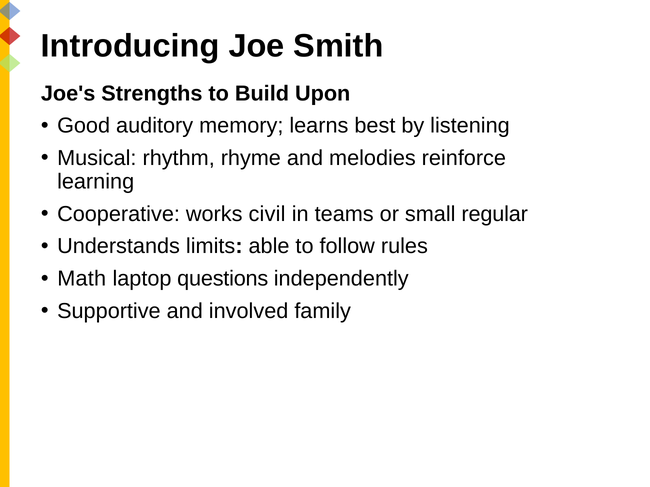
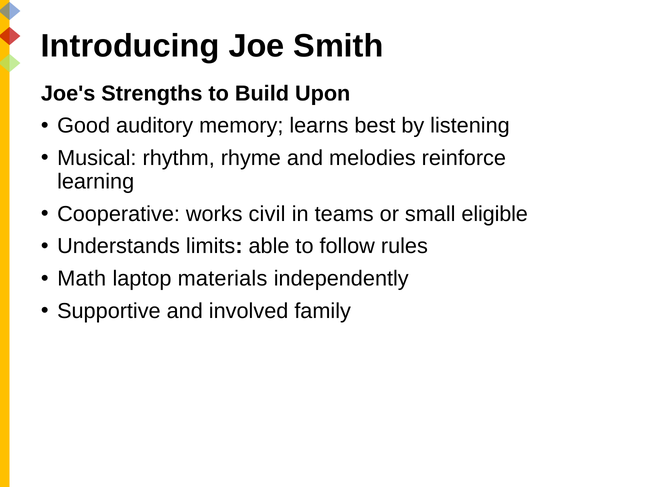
regular: regular -> eligible
questions: questions -> materials
